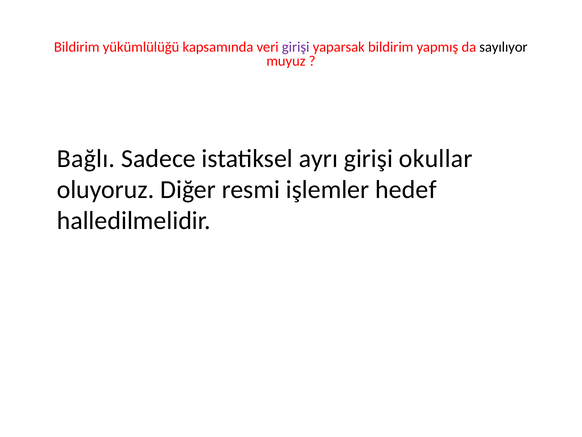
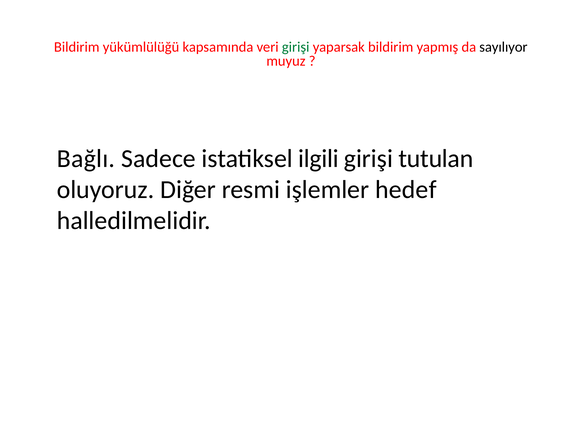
girişi at (296, 47) colour: purple -> green
ayrı: ayrı -> ilgili
okullar: okullar -> tutulan
